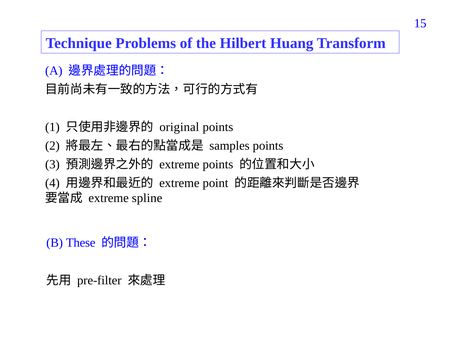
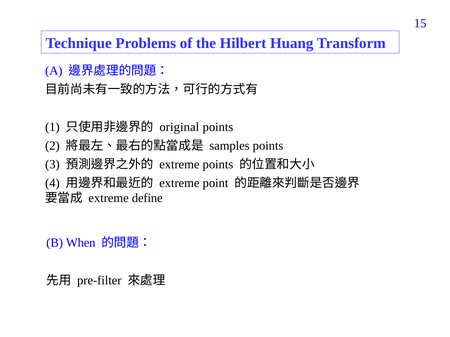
spline: spline -> define
These: These -> When
